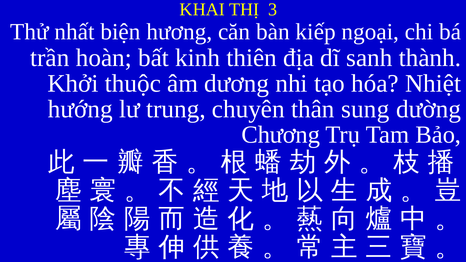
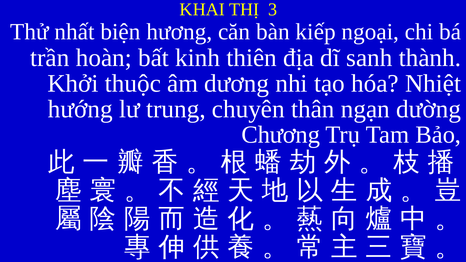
sung: sung -> ngạn
